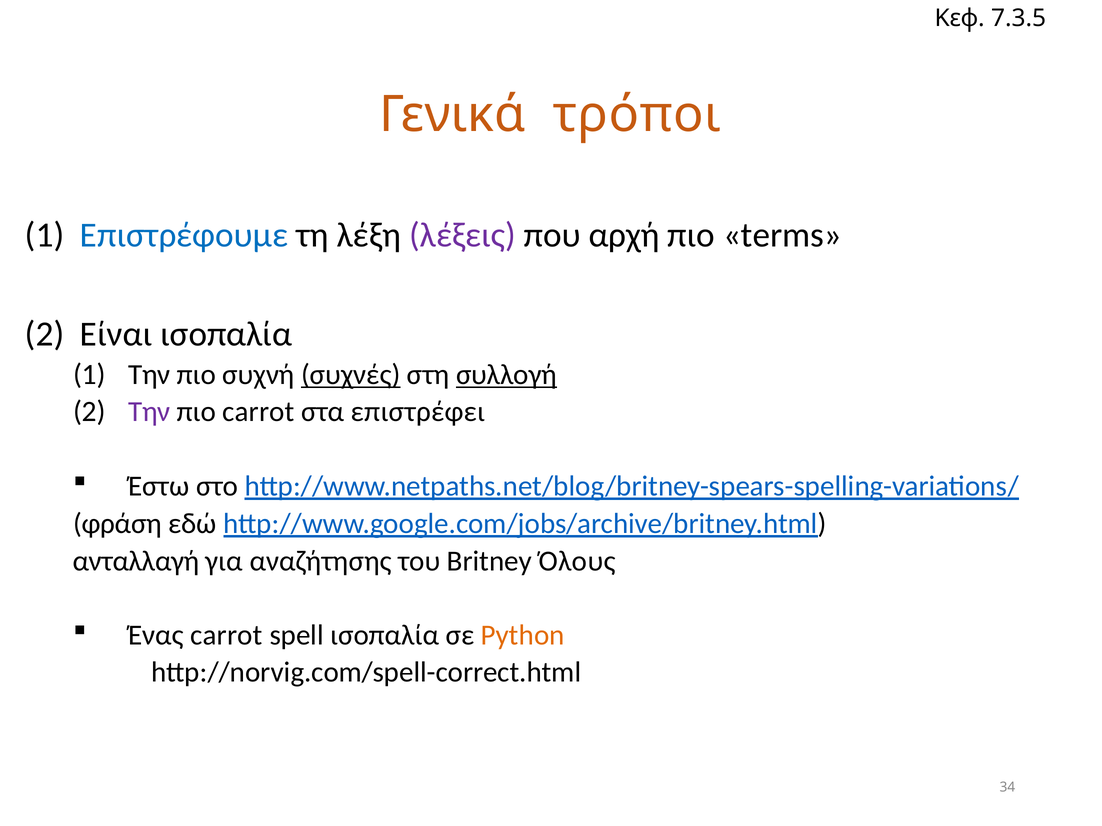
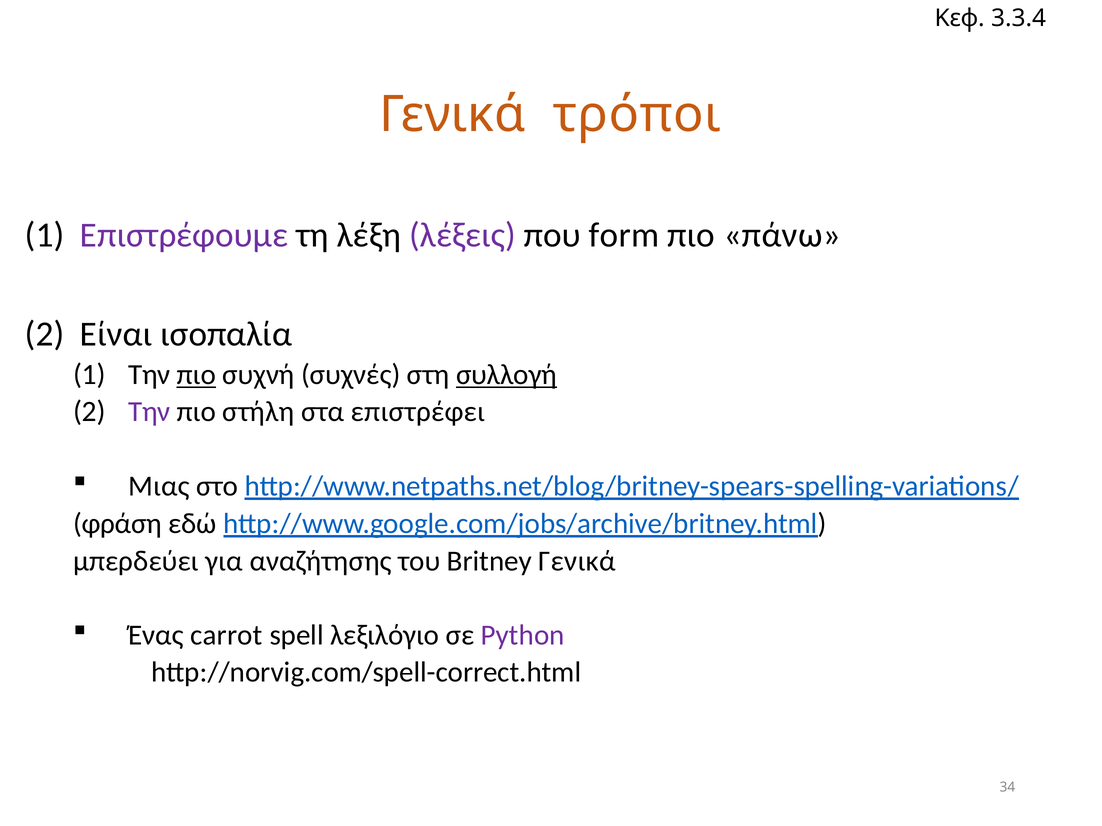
7.3.5: 7.3.5 -> 3.3.4
Επιστρέφουμε colour: blue -> purple
αρχή: αρχή -> form
terms: terms -> πάνω
πιο at (196, 375) underline: none -> present
συχνές underline: present -> none
πιο carrot: carrot -> στήλη
Έστω: Έστω -> Μιας
ανταλλαγή: ανταλλαγή -> μπερδεύει
Britney Όλους: Όλους -> Γενικά
spell ισοπαλία: ισοπαλία -> λεξιλόγιο
Python colour: orange -> purple
